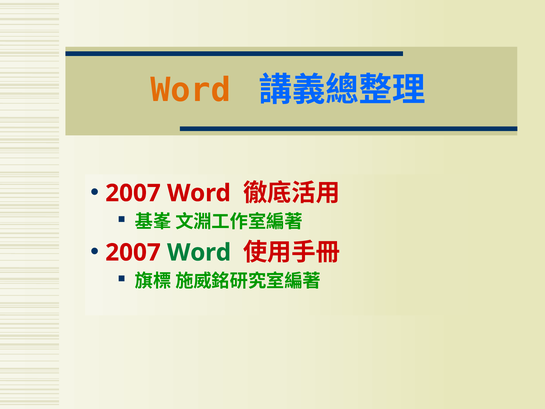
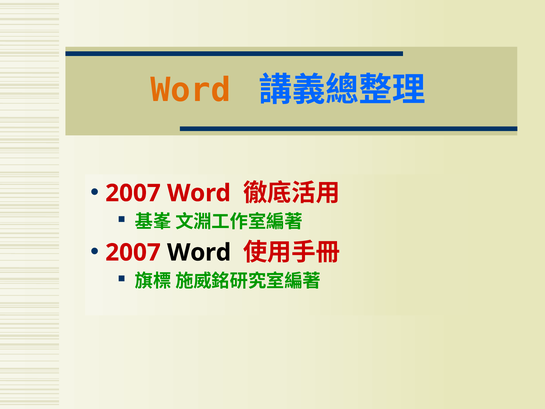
Word at (199, 252) colour: green -> black
